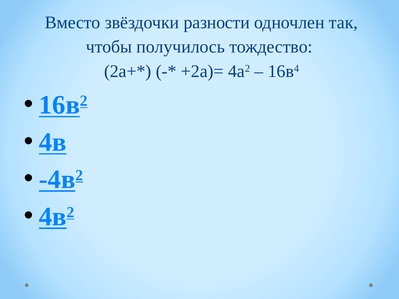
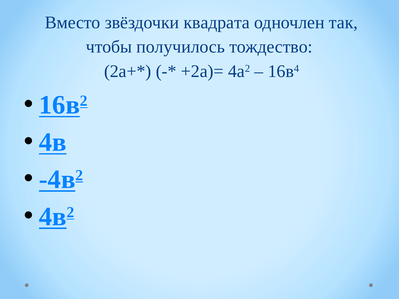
разности: разности -> квадрата
